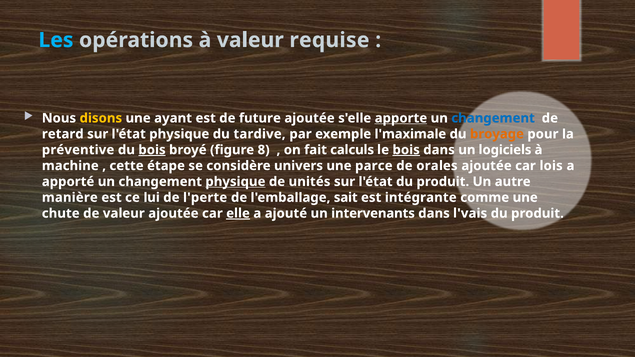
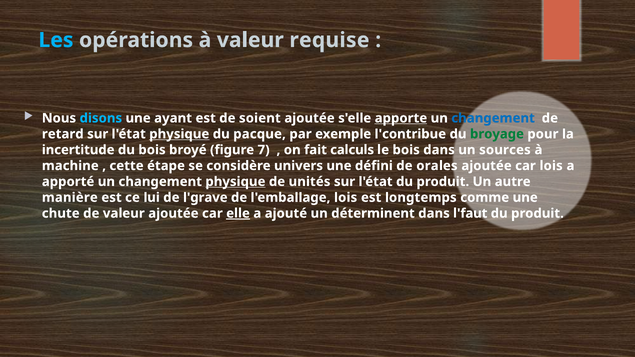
disons colour: yellow -> light blue
future: future -> soient
physique at (179, 134) underline: none -> present
tardive: tardive -> pacque
l'maximale: l'maximale -> l'contribue
broyage colour: orange -> green
préventive: préventive -> incertitude
bois at (152, 150) underline: present -> none
8: 8 -> 7
bois at (406, 150) underline: present -> none
logiciels: logiciels -> sources
parce: parce -> défini
l'perte: l'perte -> l'grave
l'emballage sait: sait -> lois
intégrante: intégrante -> longtemps
intervenants: intervenants -> déterminent
l'vais: l'vais -> l'faut
